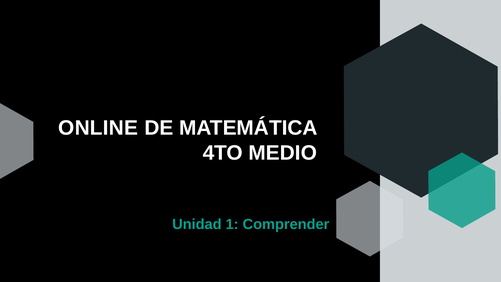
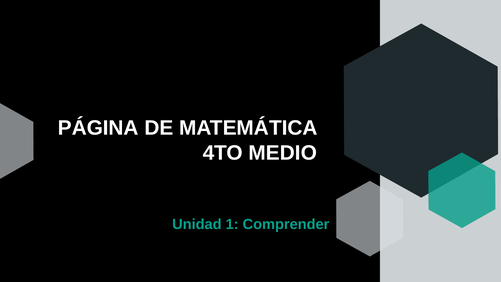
ONLINE: ONLINE -> PÁGINA
